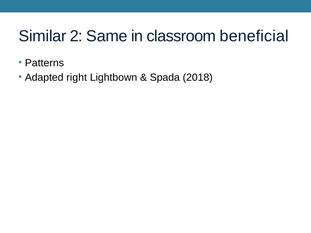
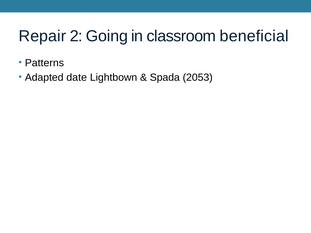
Similar: Similar -> Repair
Same: Same -> Going
right: right -> date
2018: 2018 -> 2053
